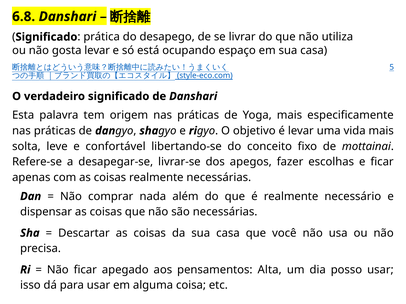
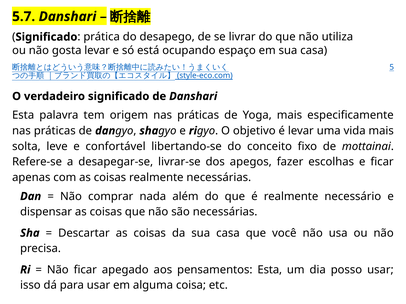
6.8: 6.8 -> 5.7
pensamentos Alta: Alta -> Esta
